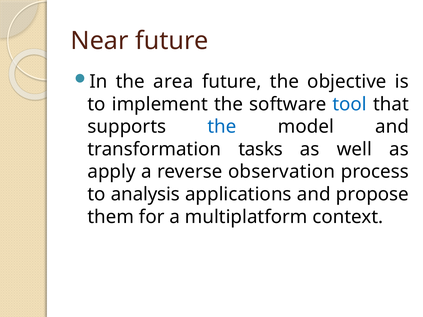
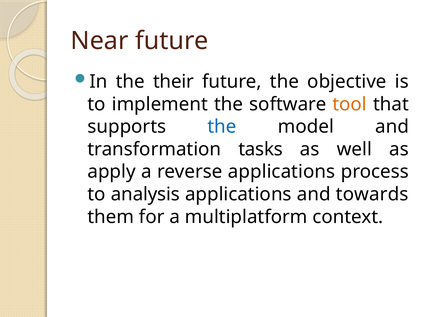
area: area -> their
tool colour: blue -> orange
reverse observation: observation -> applications
propose: propose -> towards
